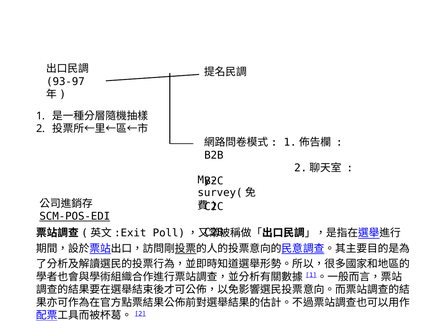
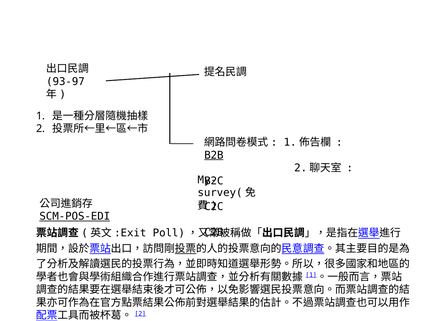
B2B underline: none -> present
